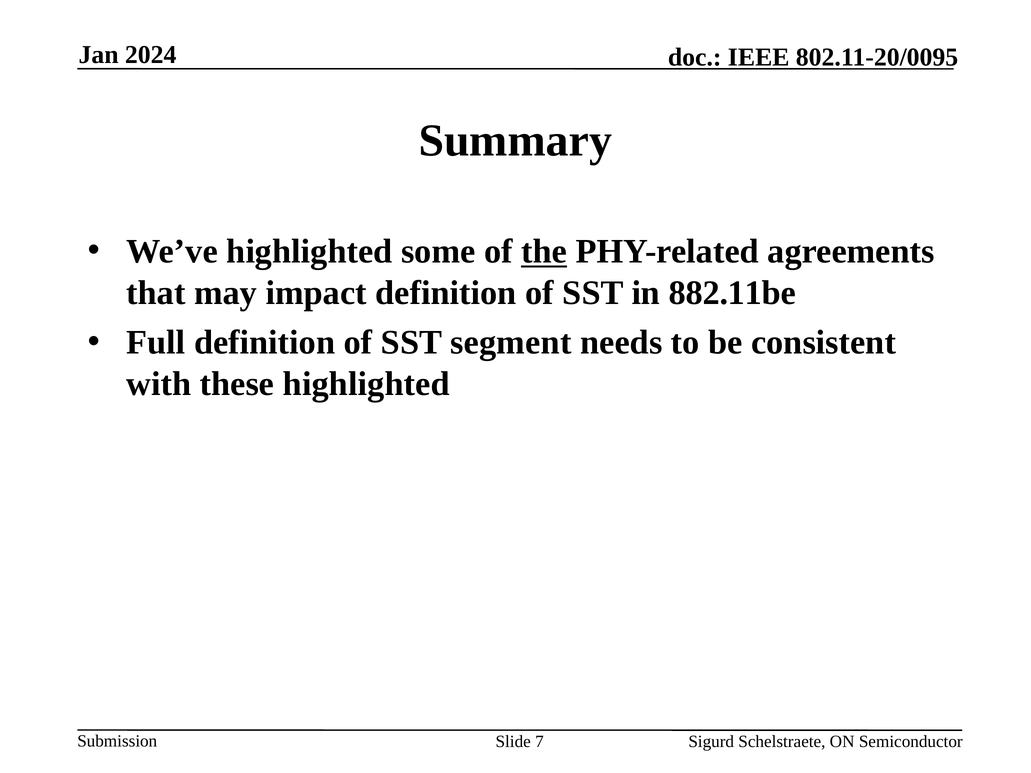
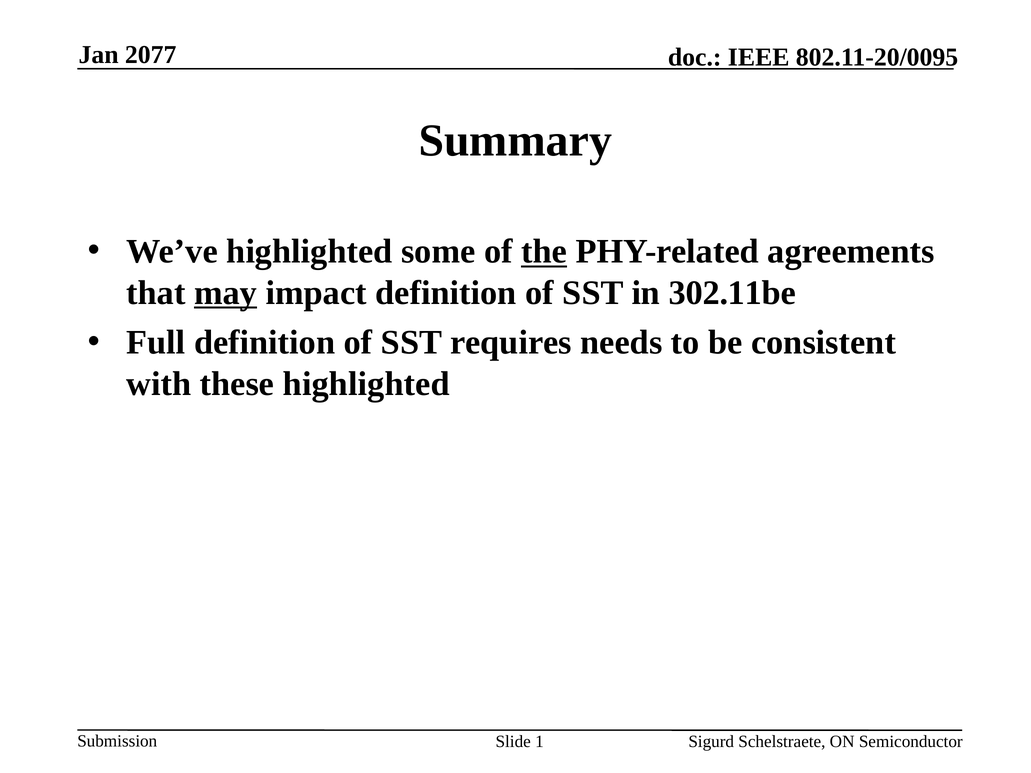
2024: 2024 -> 2077
may underline: none -> present
882.11be: 882.11be -> 302.11be
segment: segment -> requires
7: 7 -> 1
